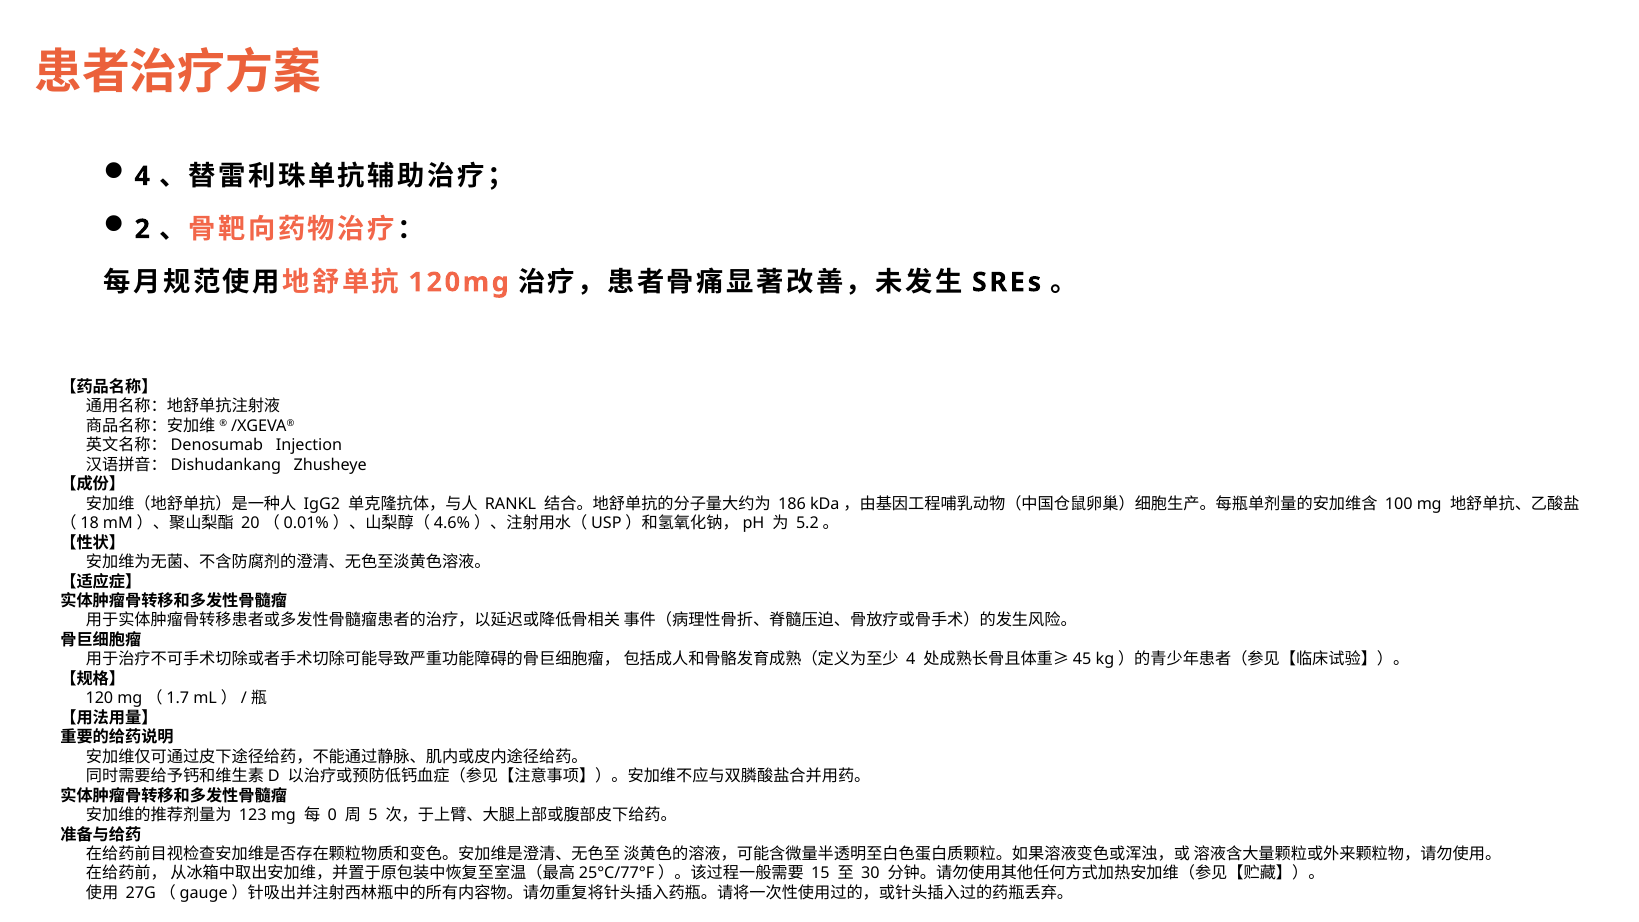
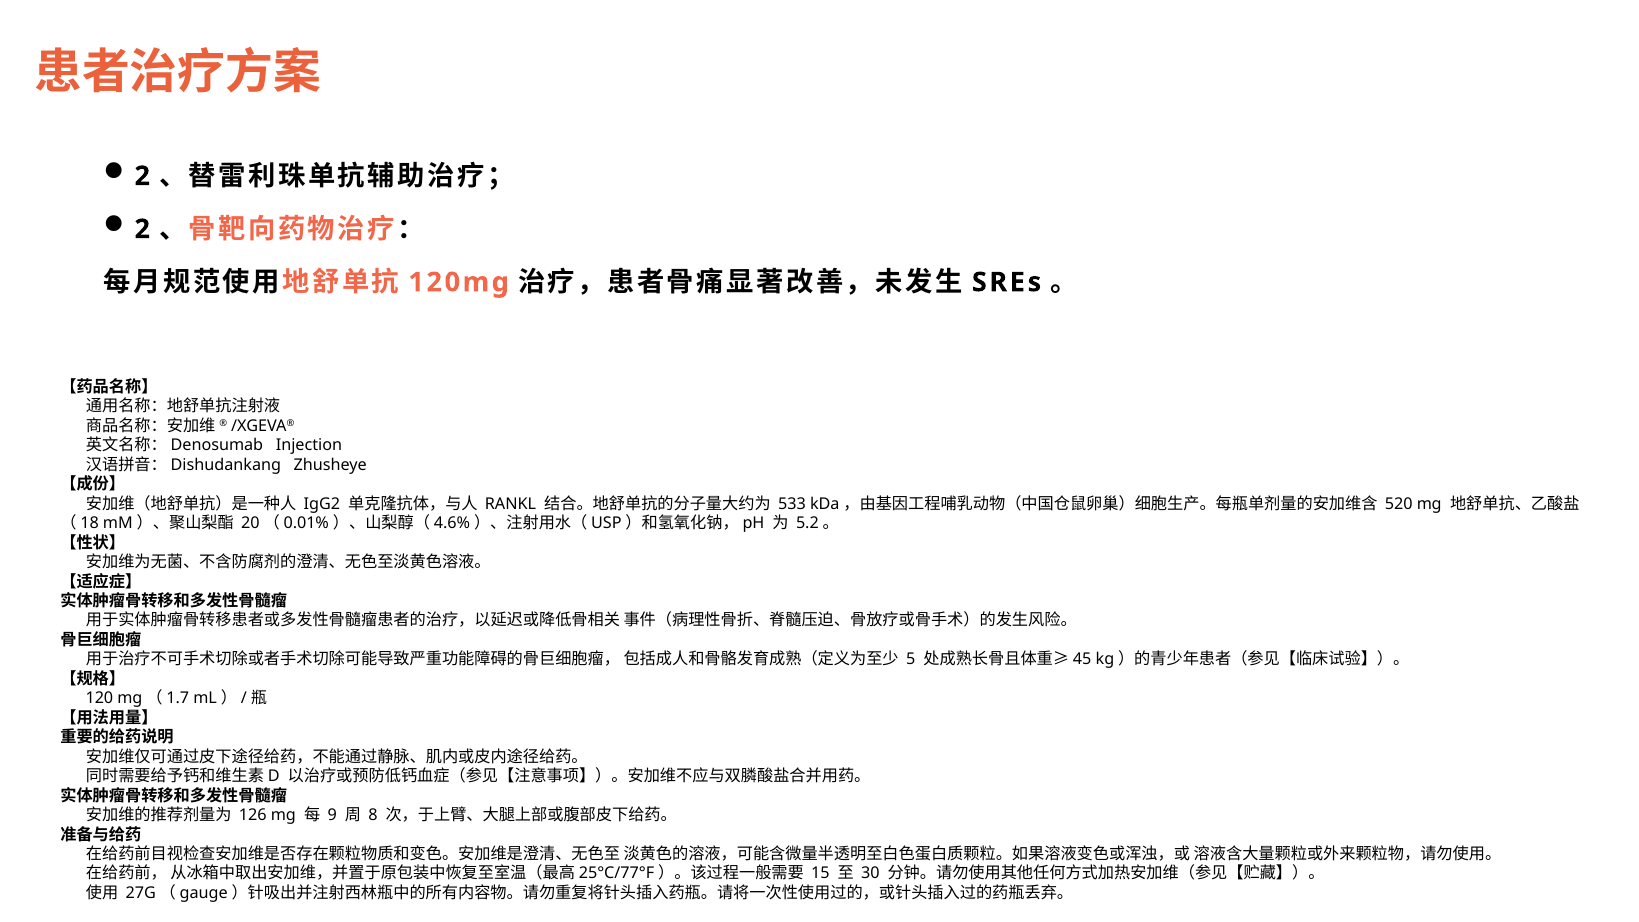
4 at (142, 176): 4 -> 2
186: 186 -> 533
100: 100 -> 520
4 at (911, 660): 4 -> 5
123: 123 -> 126
0: 0 -> 9
5: 5 -> 8
